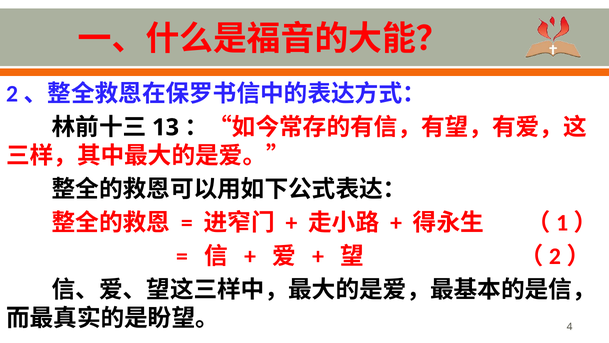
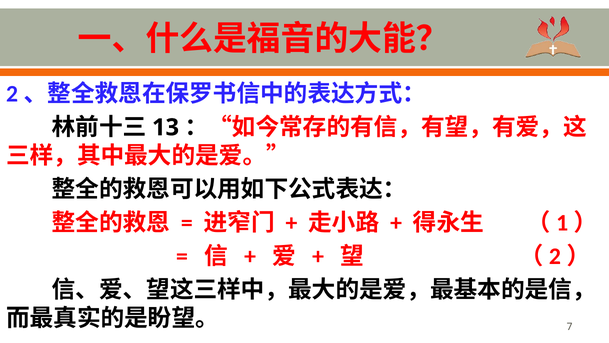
4: 4 -> 7
